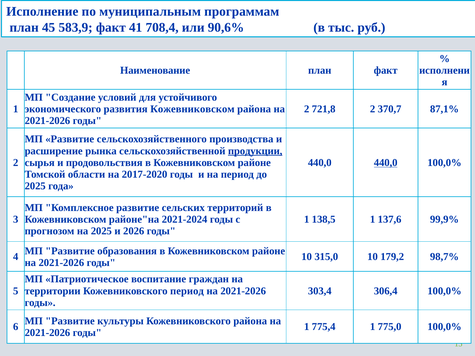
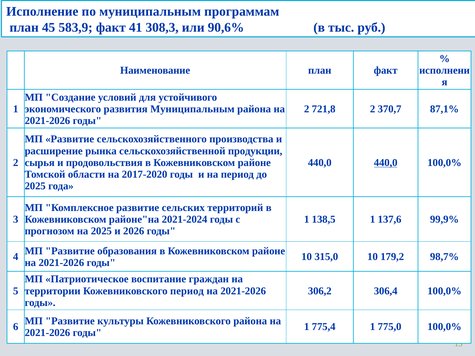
708,4: 708,4 -> 308,3
развития Кожевниковском: Кожевниковском -> Муниципальным
продукции underline: present -> none
303,4: 303,4 -> 306,2
